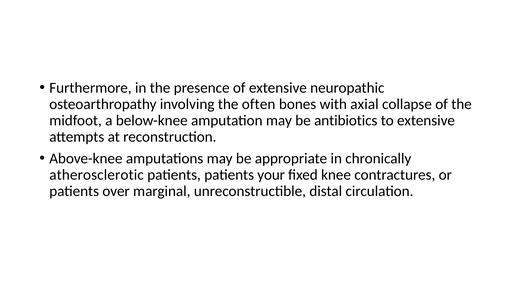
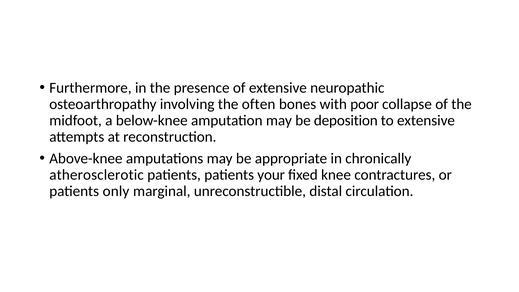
axial: axial -> poor
antibiotics: antibiotics -> deposition
over: over -> only
